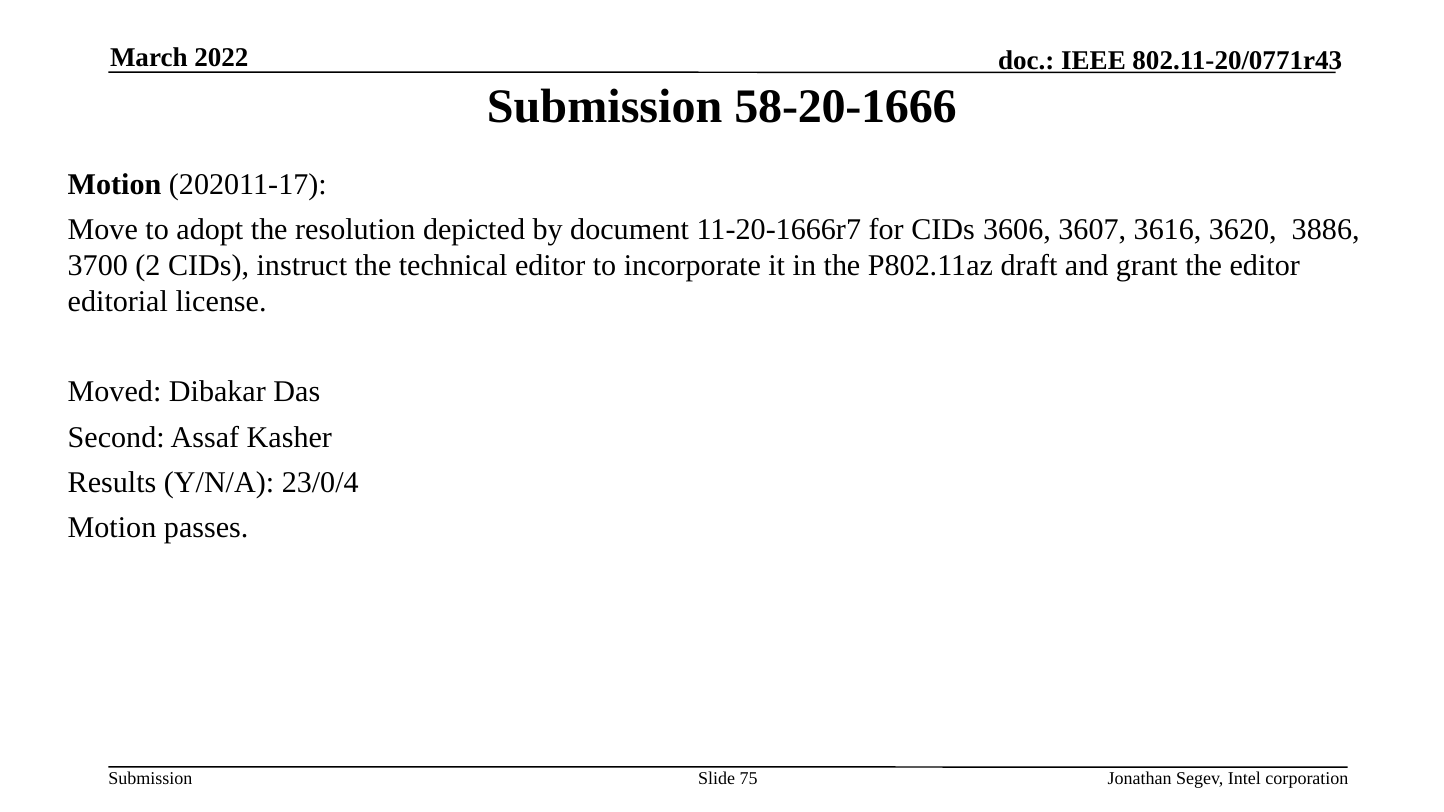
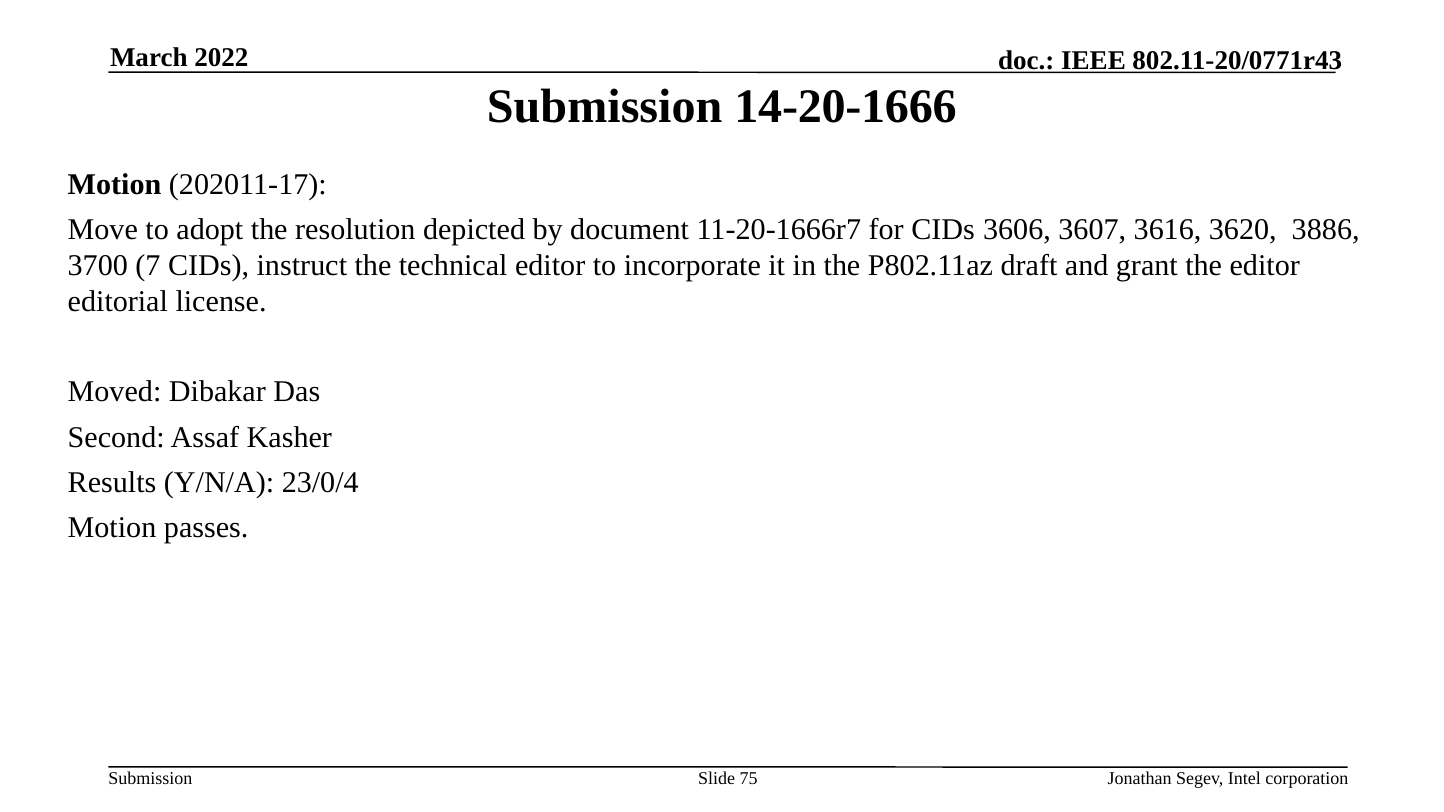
58-20-1666: 58-20-1666 -> 14-20-1666
2: 2 -> 7
